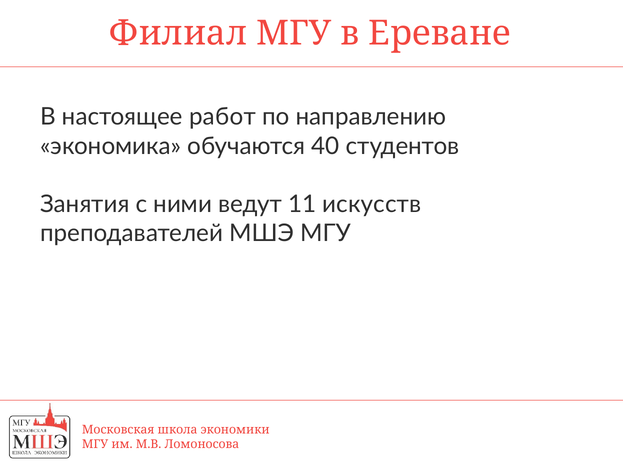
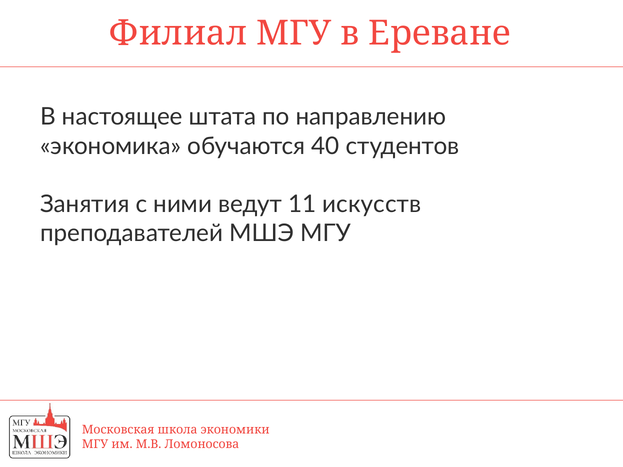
работ: работ -> штата
